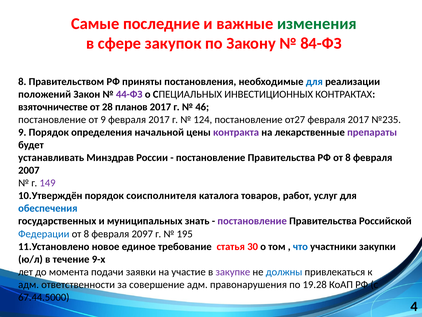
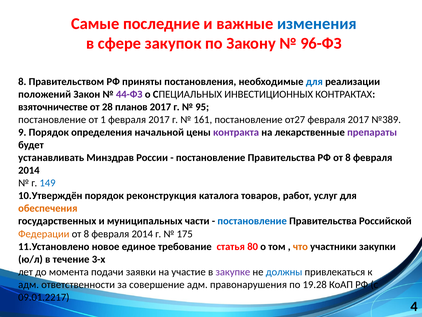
изменения colour: green -> blue
84-ФЗ: 84-ФЗ -> 96-ФЗ
46: 46 -> 95
от 9: 9 -> 1
124: 124 -> 161
№235: №235 -> №389
2007 at (29, 170): 2007 -> 2014
149 colour: purple -> blue
соисполнителя: соисполнителя -> реконструкция
обеспечения colour: blue -> orange
знать: знать -> части
постановление at (252, 221) colour: purple -> blue
Федерации colour: blue -> orange
2097 at (142, 233): 2097 -> 2014
195: 195 -> 175
30: 30 -> 80
что colour: blue -> orange
9-х: 9-х -> 3-х
67.44.5000: 67.44.5000 -> 09.01.2217
